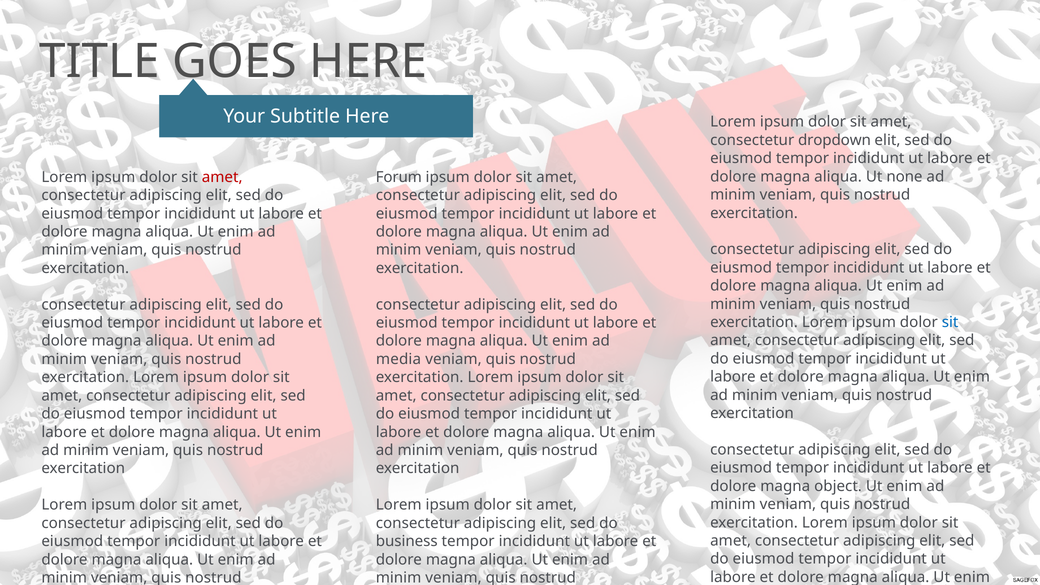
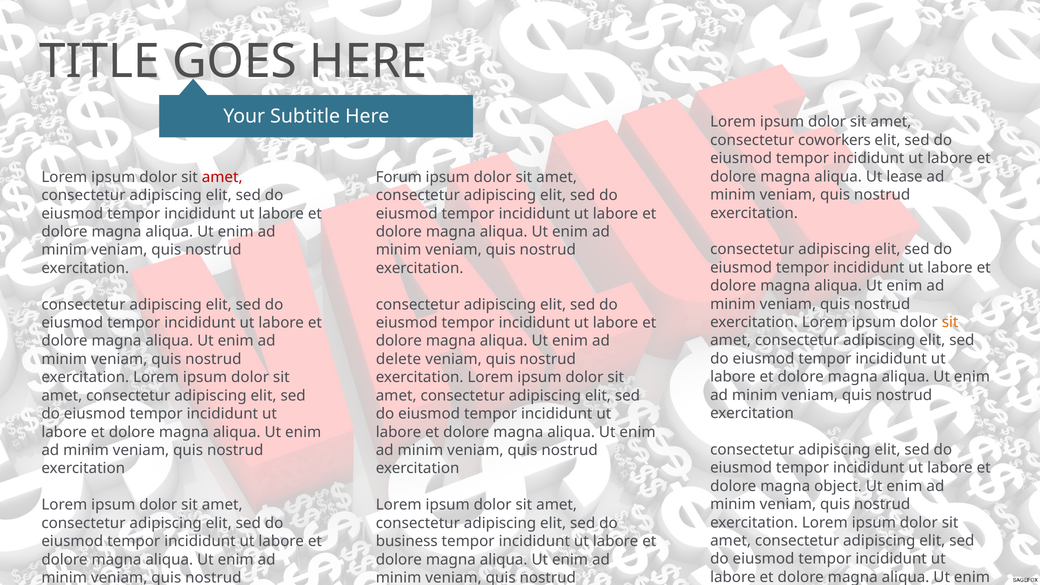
dropdown: dropdown -> coworkers
none: none -> lease
sit at (950, 322) colour: blue -> orange
media: media -> delete
